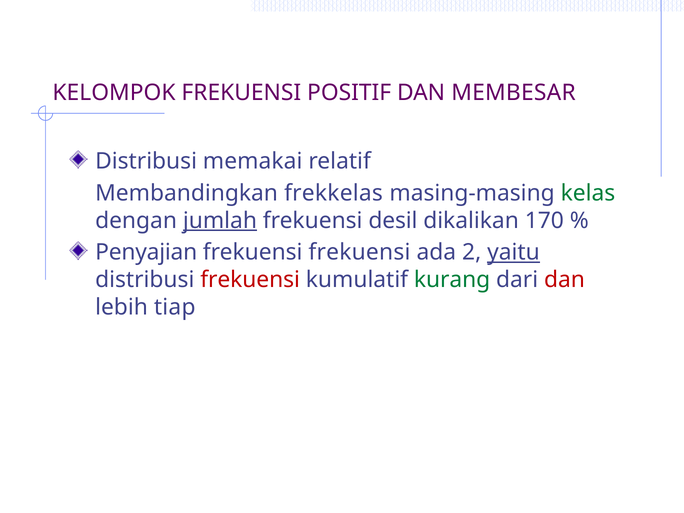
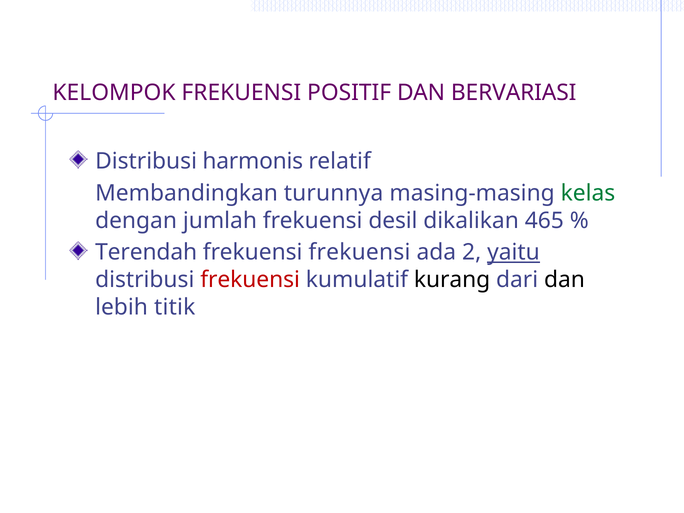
MEMBESAR: MEMBESAR -> BERVARIASI
memakai: memakai -> harmonis
frekkelas: frekkelas -> turunnya
jumlah underline: present -> none
170: 170 -> 465
Penyajian: Penyajian -> Terendah
kurang colour: green -> black
dan at (564, 280) colour: red -> black
tiap: tiap -> titik
